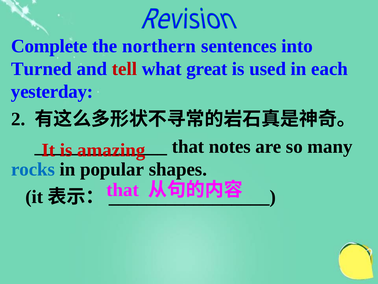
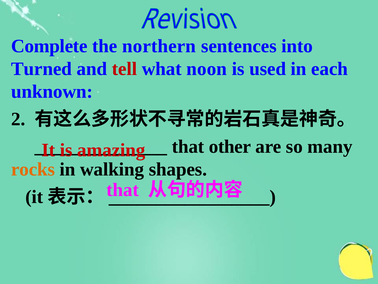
great: great -> noon
yesterday: yesterday -> unknown
notes: notes -> other
rocks colour: blue -> orange
popular: popular -> walking
